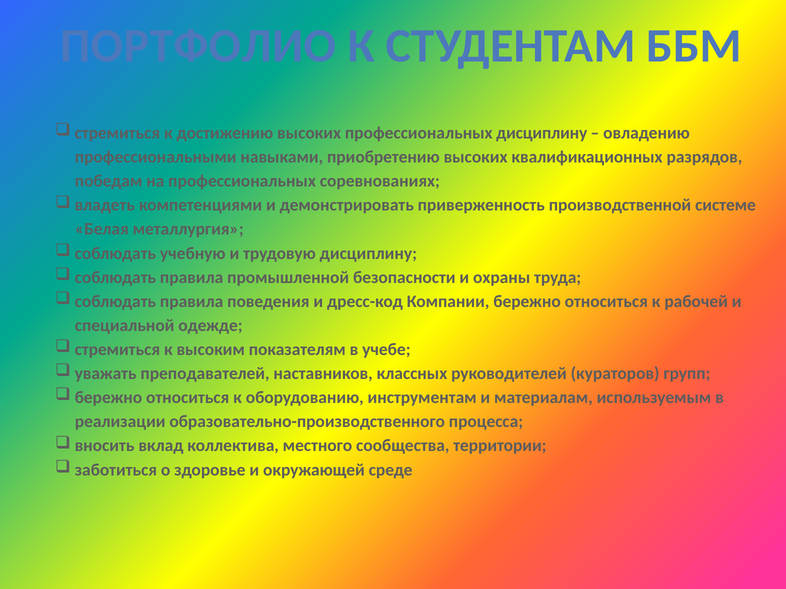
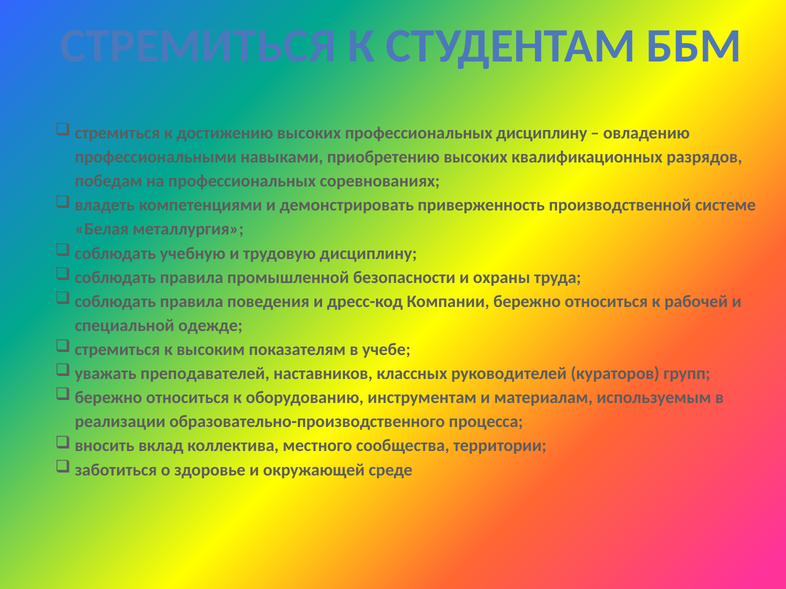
ПОРТФОЛИО at (198, 46): ПОРТФОЛИО -> СТРЕМИТЬСЯ
